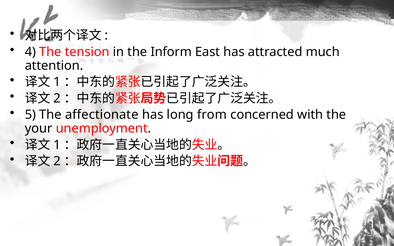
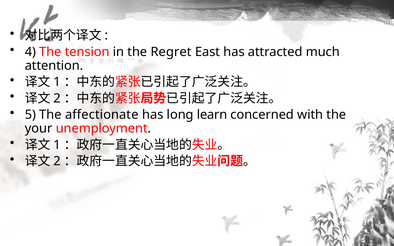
Inform: Inform -> Regret
from: from -> learn
